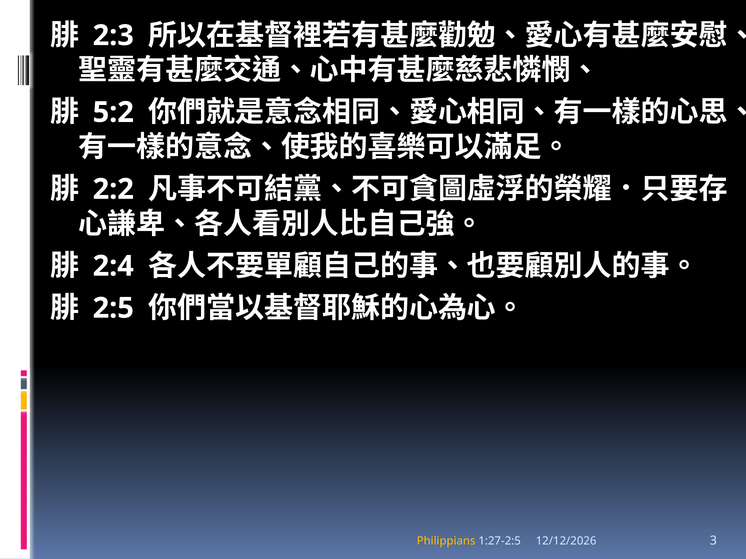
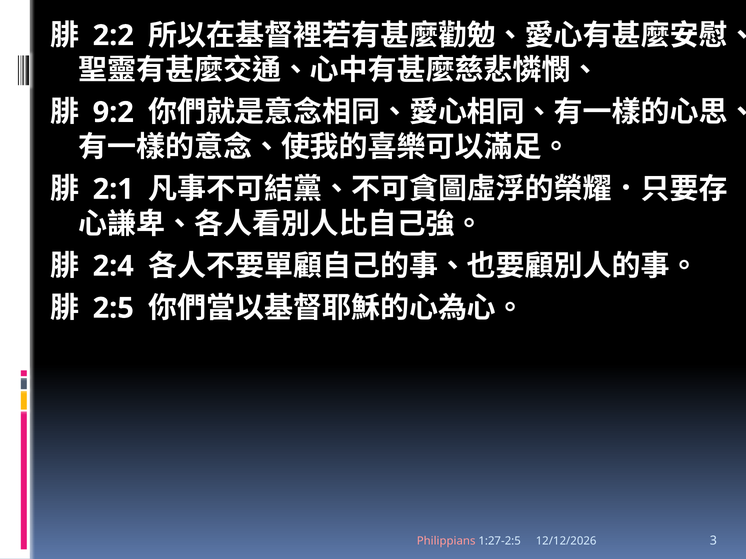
2:3: 2:3 -> 2:2
5:2: 5:2 -> 9:2
2:2: 2:2 -> 2:1
Philippians colour: yellow -> pink
